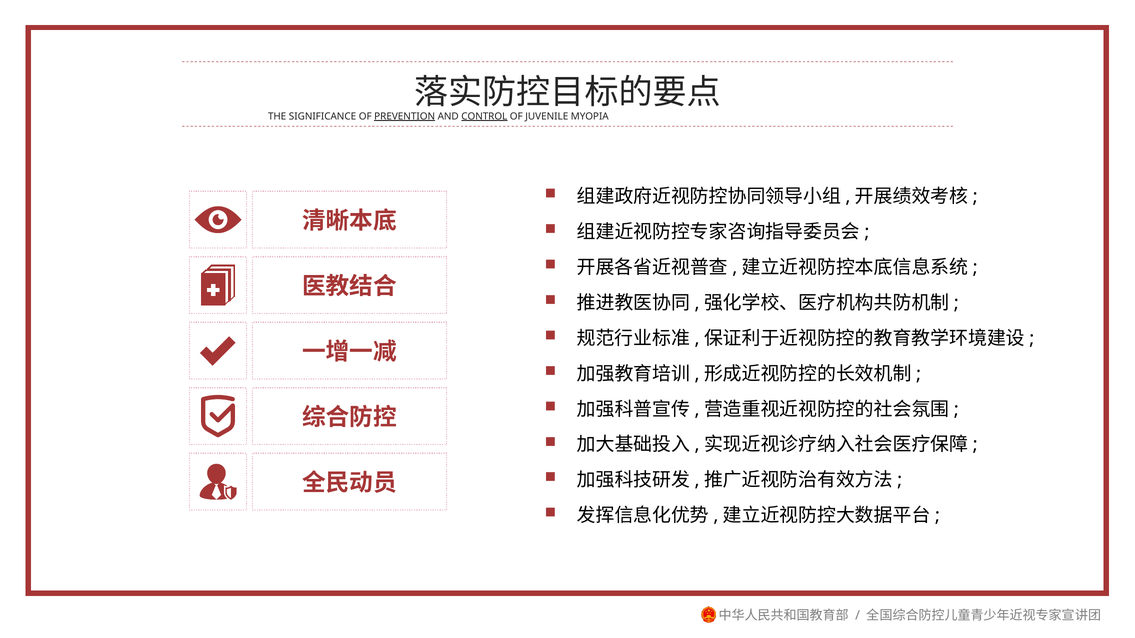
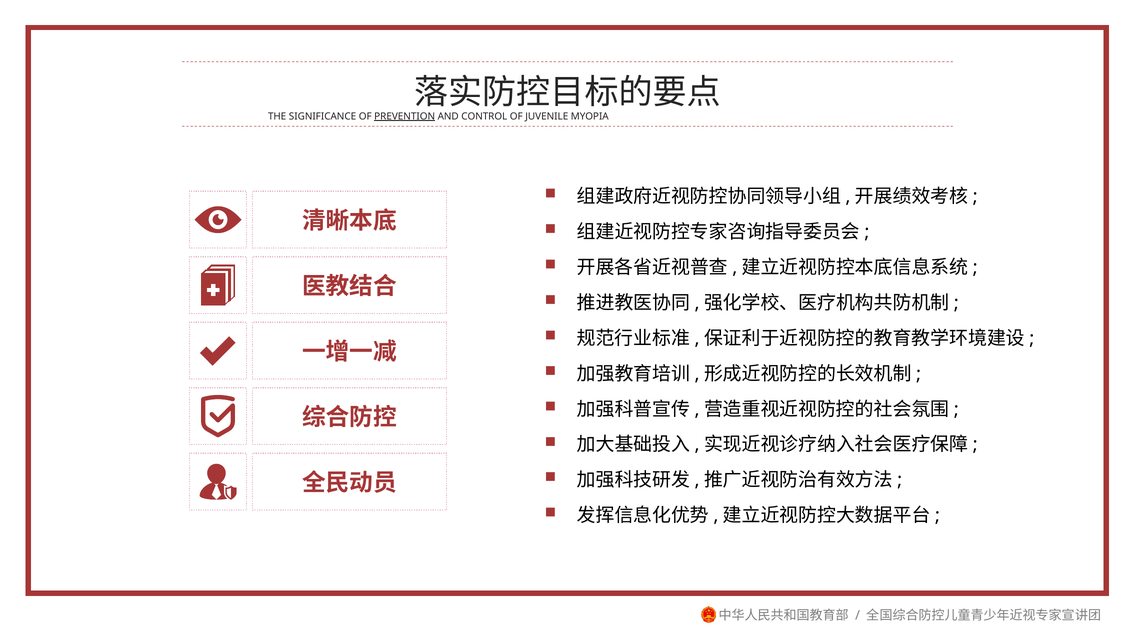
CONTROL underline: present -> none
